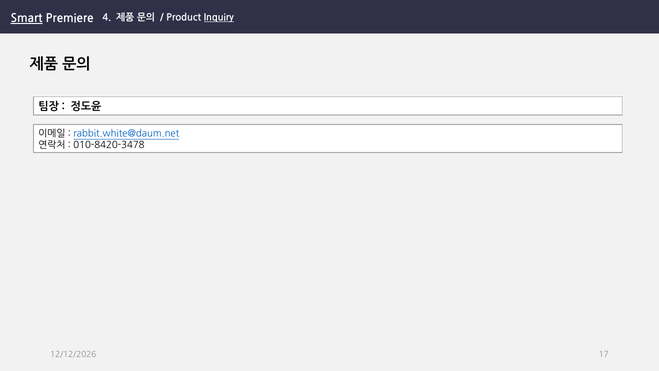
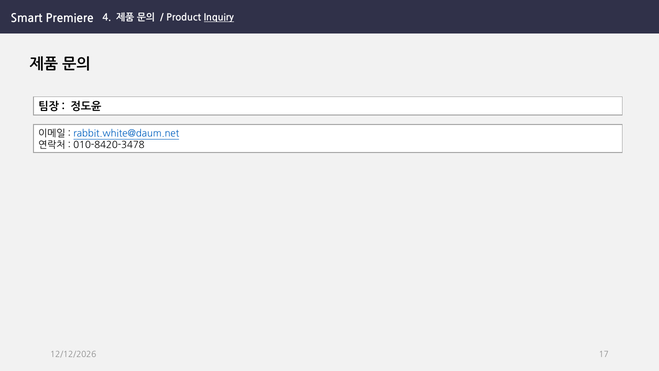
Smart underline: present -> none
